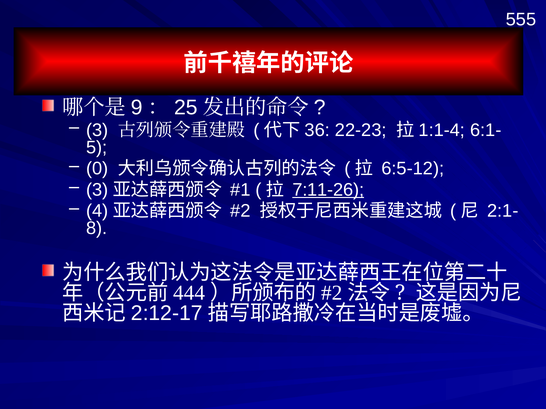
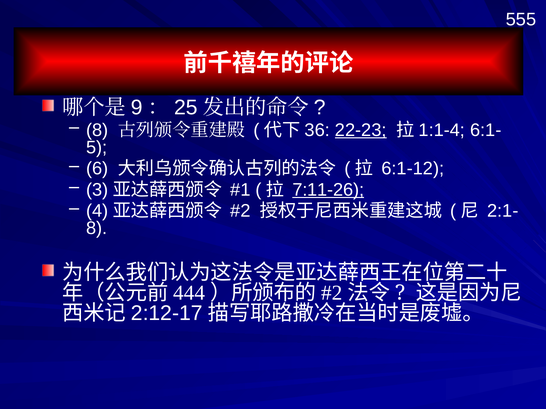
3 at (97, 130): 3 -> 8
22-23 underline: none -> present
0: 0 -> 6
6:5-12: 6:5-12 -> 6:1-12
